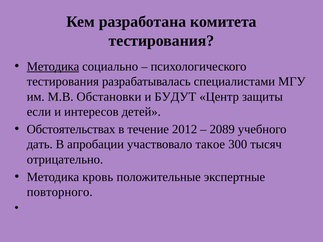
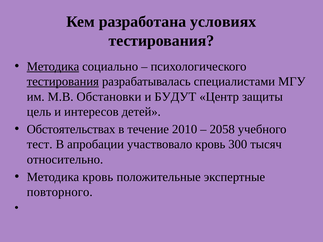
комитета: комитета -> условиях
тестирования at (63, 82) underline: none -> present
если: если -> цель
2012: 2012 -> 2010
2089: 2089 -> 2058
дать: дать -> тест
участвовало такое: такое -> кровь
отрицательно: отрицательно -> относительно
